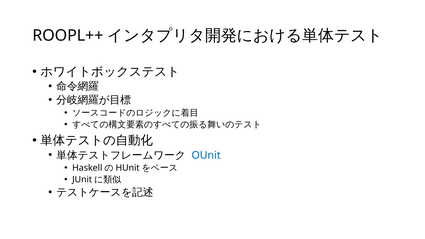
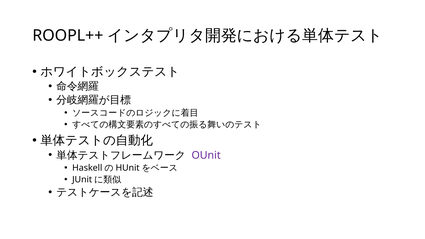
OUnit colour: blue -> purple
